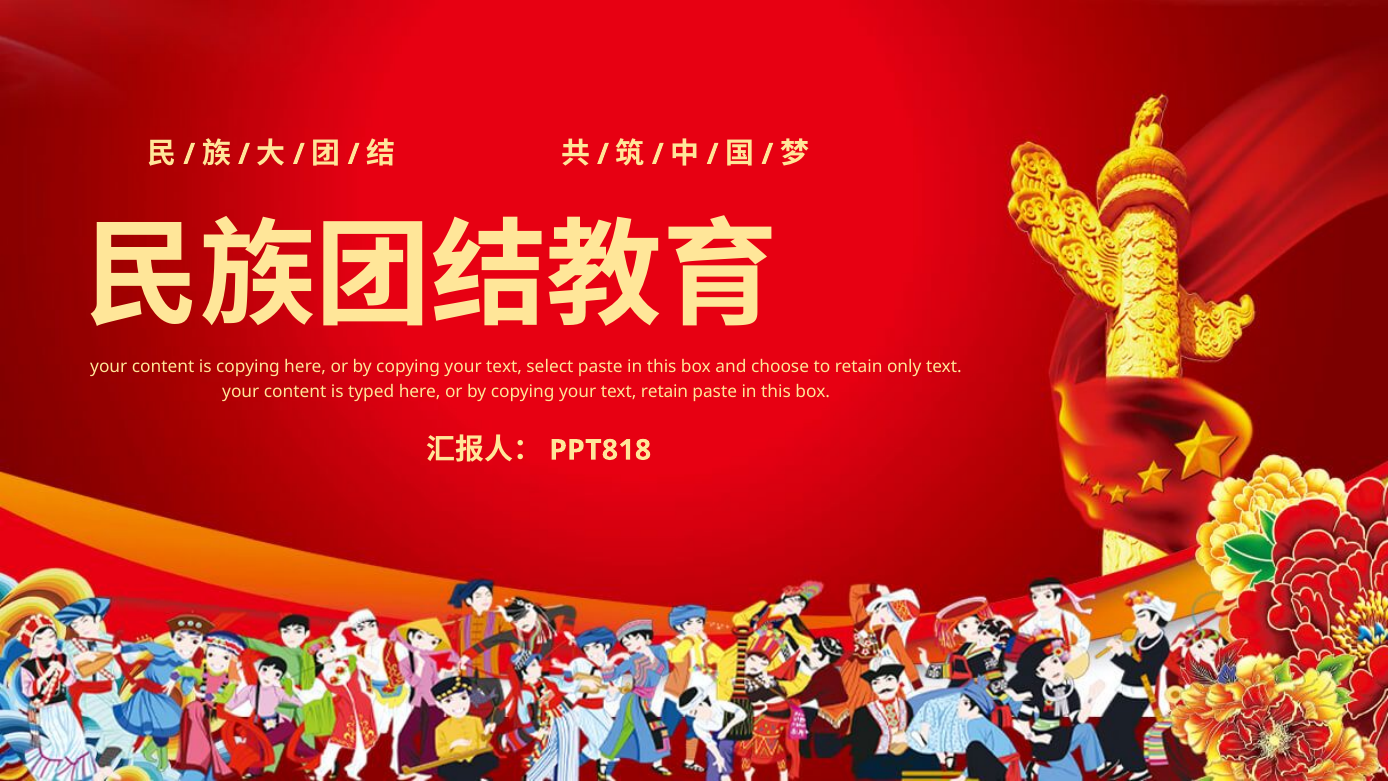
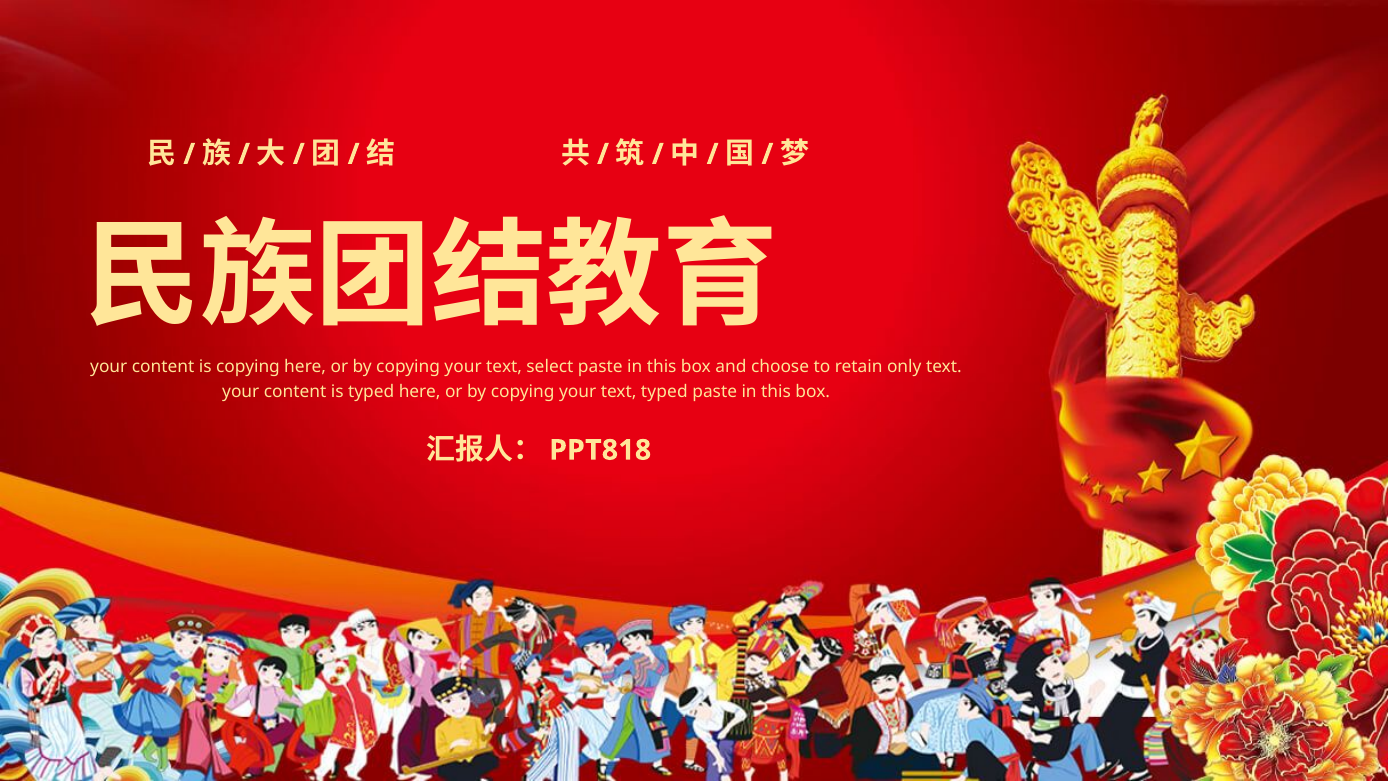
text retain: retain -> typed
